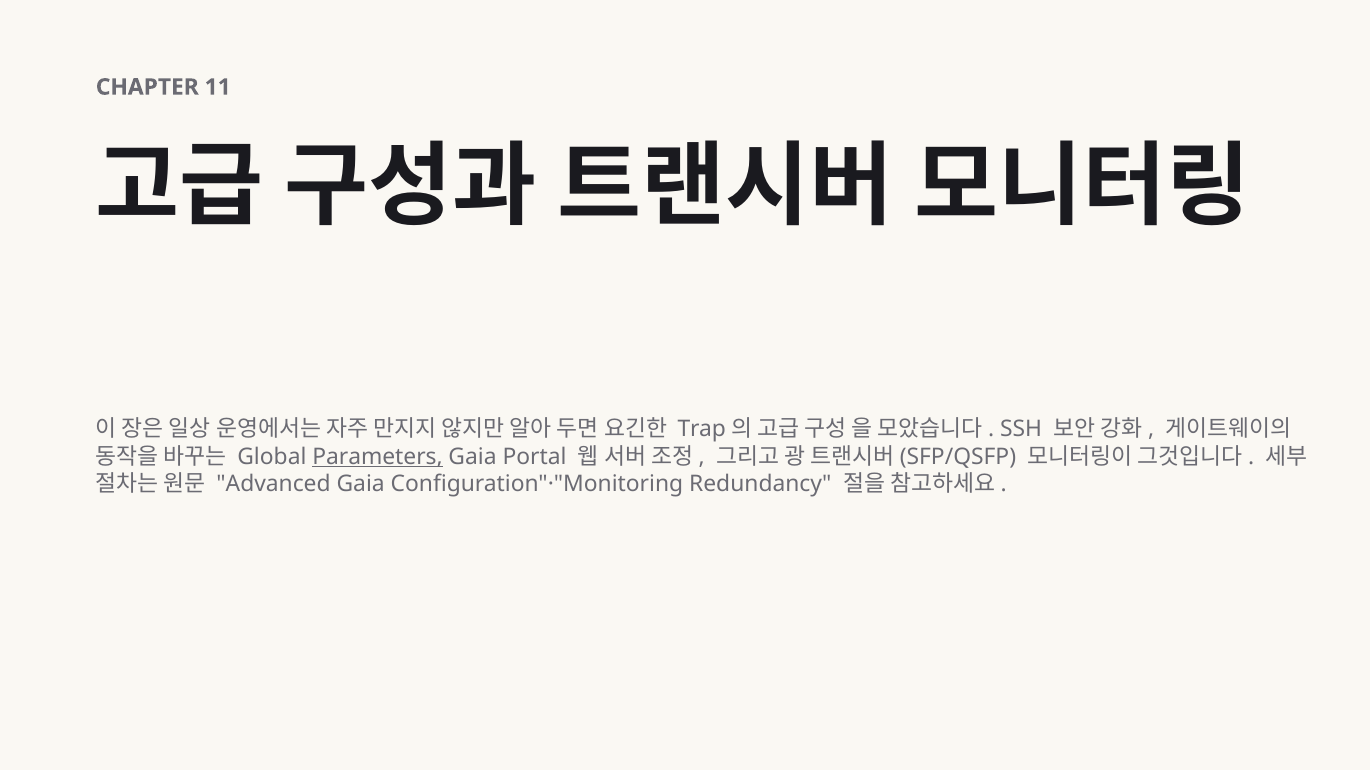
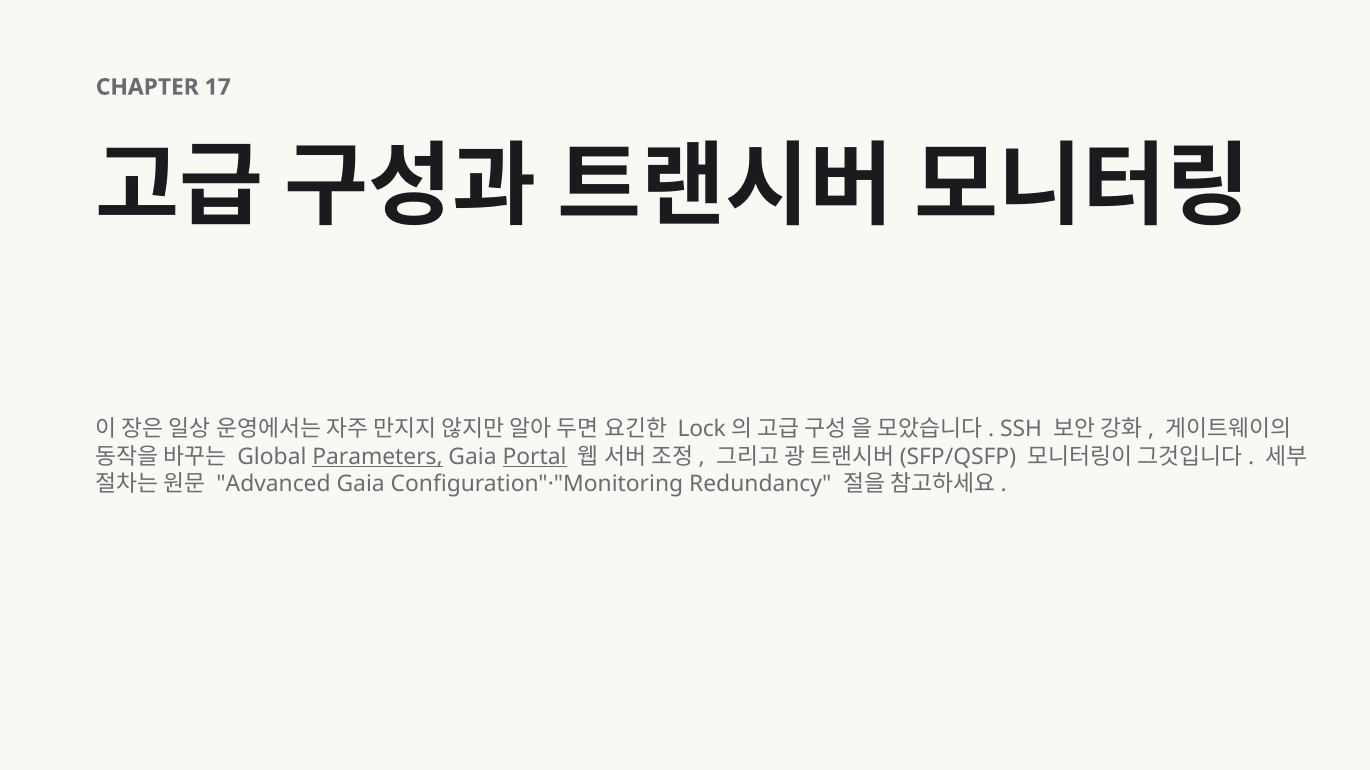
11: 11 -> 17
Trap: Trap -> Lock
Portal underline: none -> present
